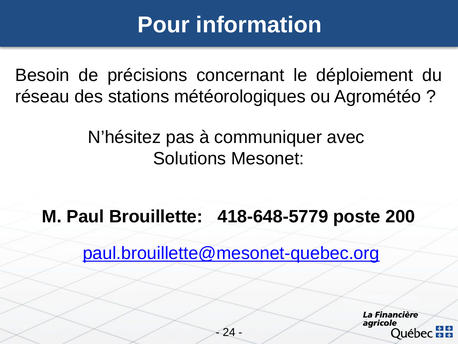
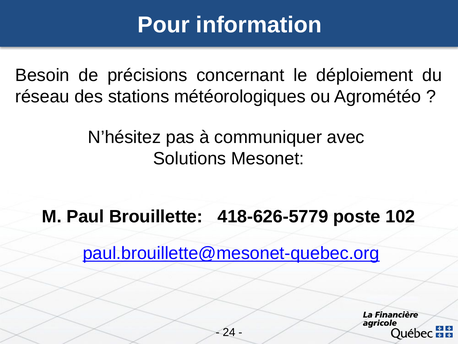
418-648-5779: 418-648-5779 -> 418-626-5779
200: 200 -> 102
